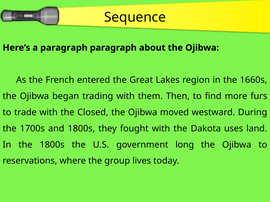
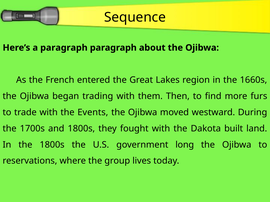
Closed: Closed -> Events
uses: uses -> built
